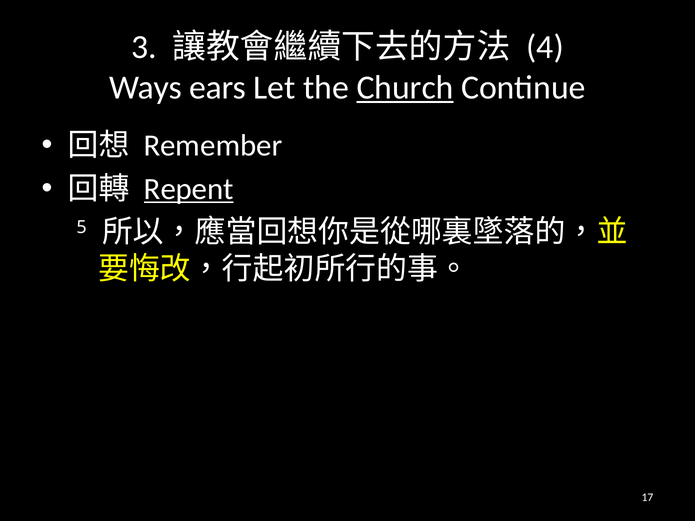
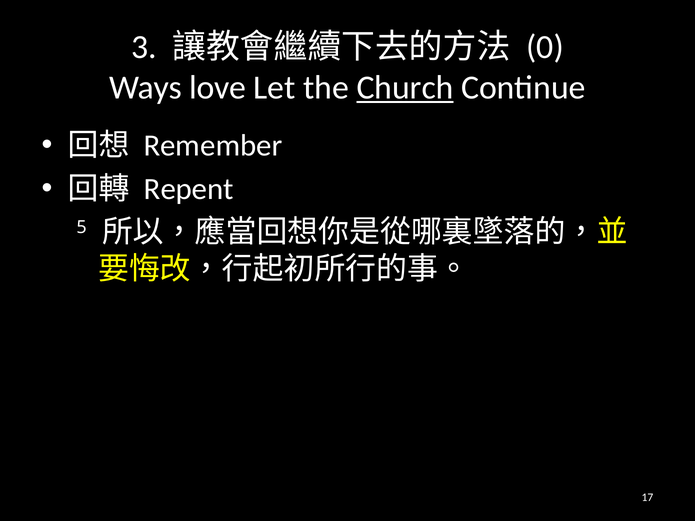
4: 4 -> 0
ears: ears -> love
Repent underline: present -> none
